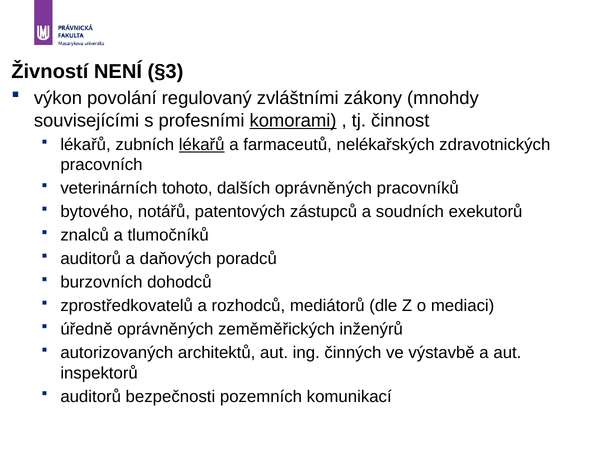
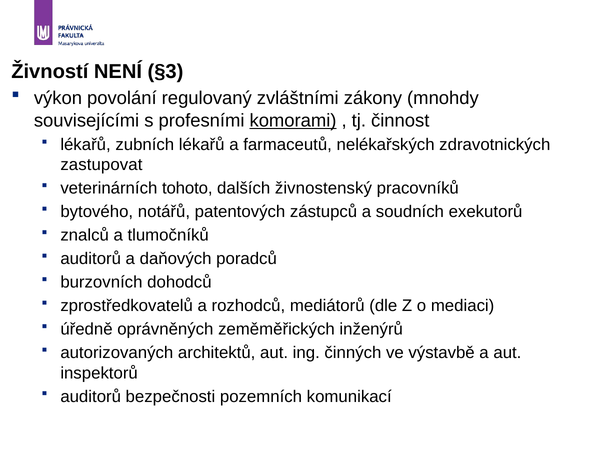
lékařů at (202, 145) underline: present -> none
pracovních: pracovních -> zastupovat
dalších oprávněných: oprávněných -> živnostenský
